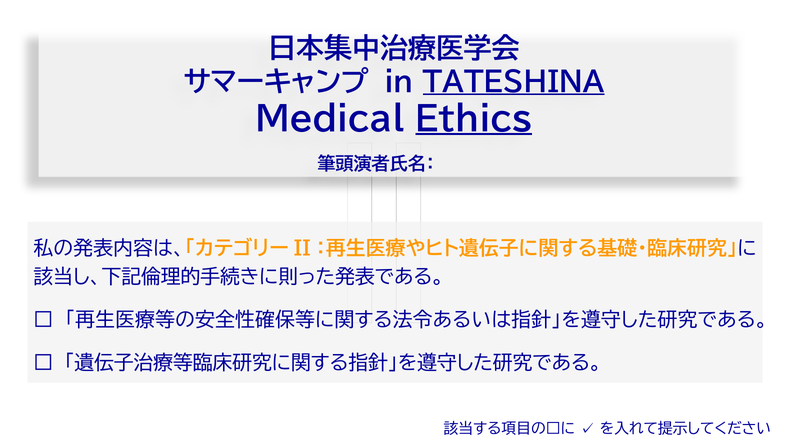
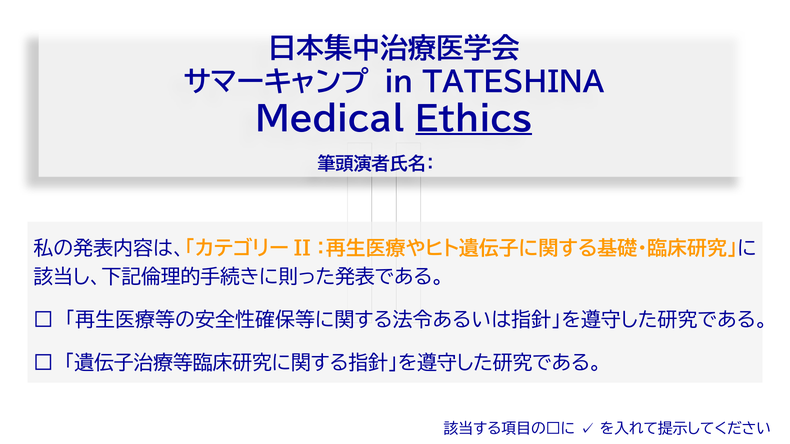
TATESHINA underline: present -> none
